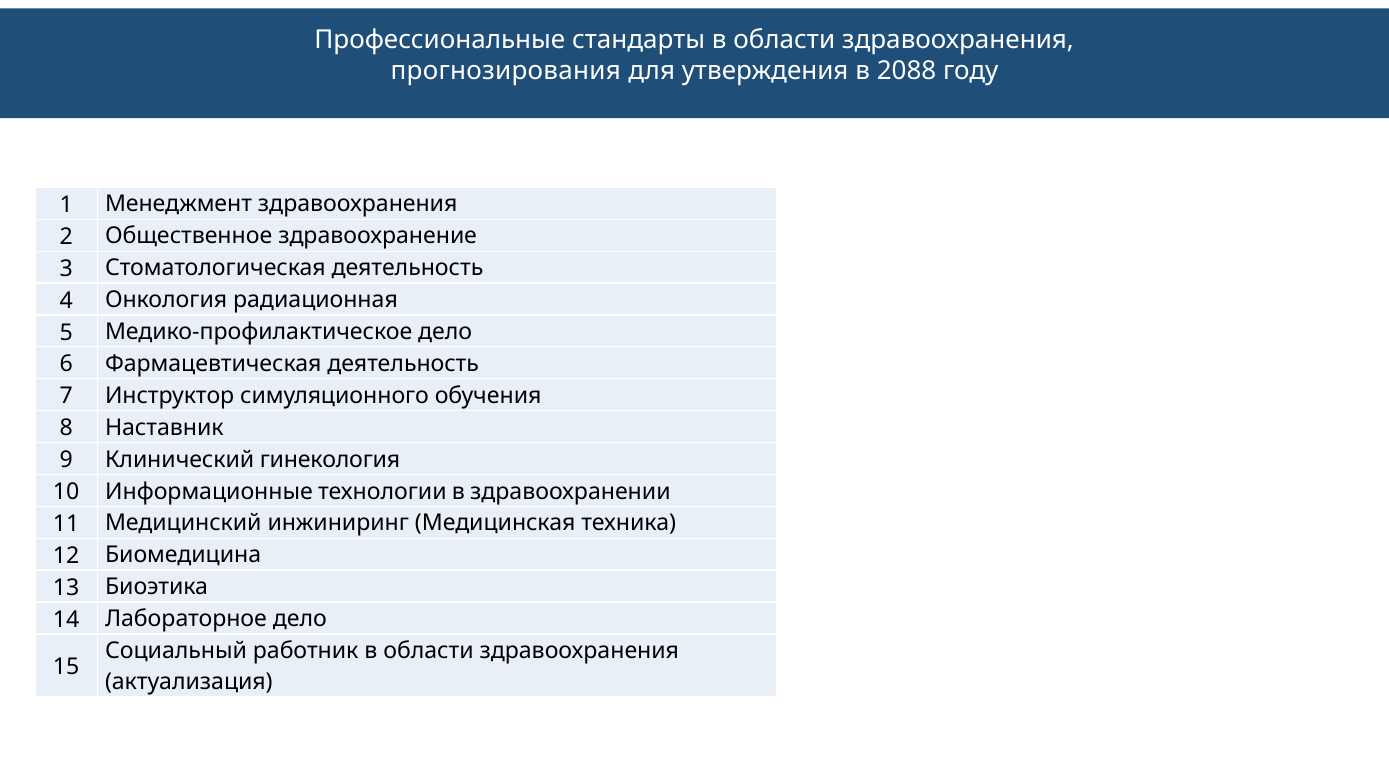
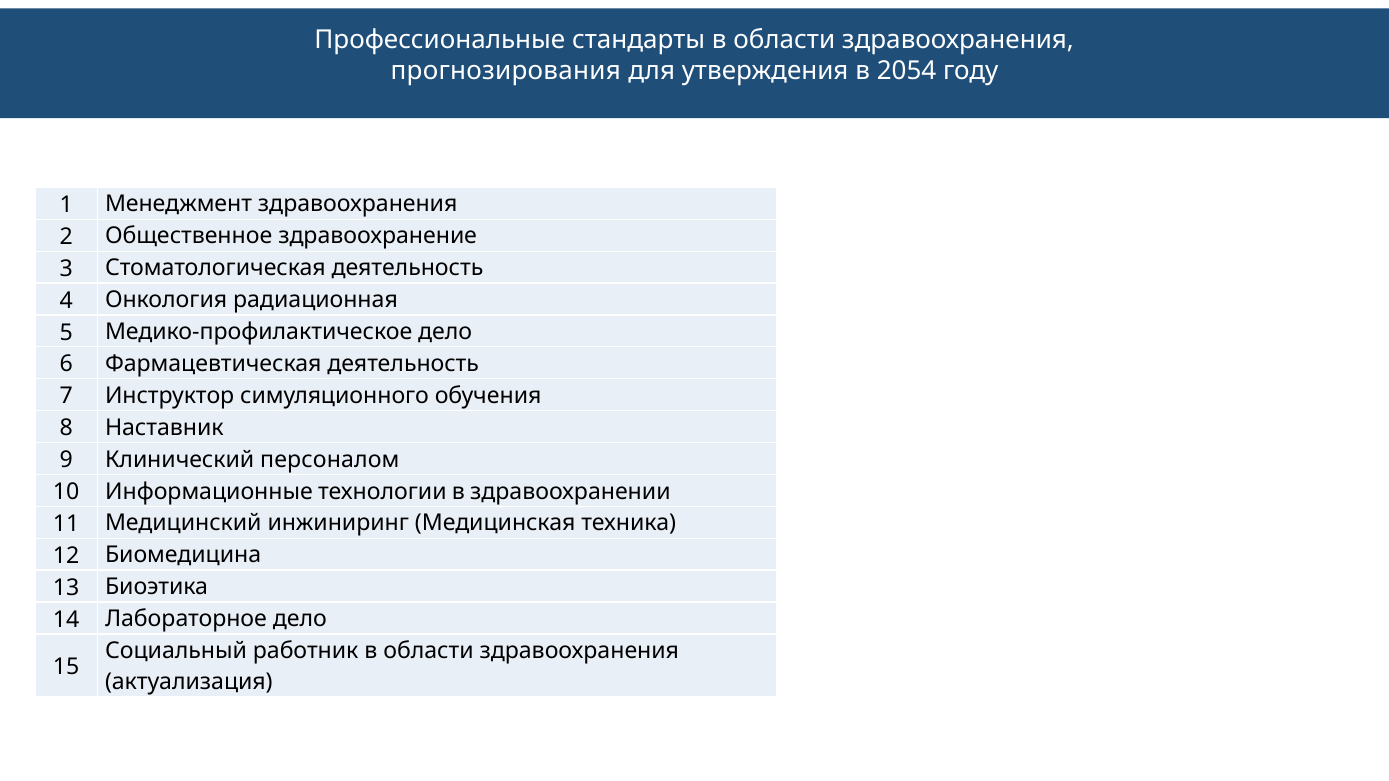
2088: 2088 -> 2054
гинекология: гинекология -> персоналом
